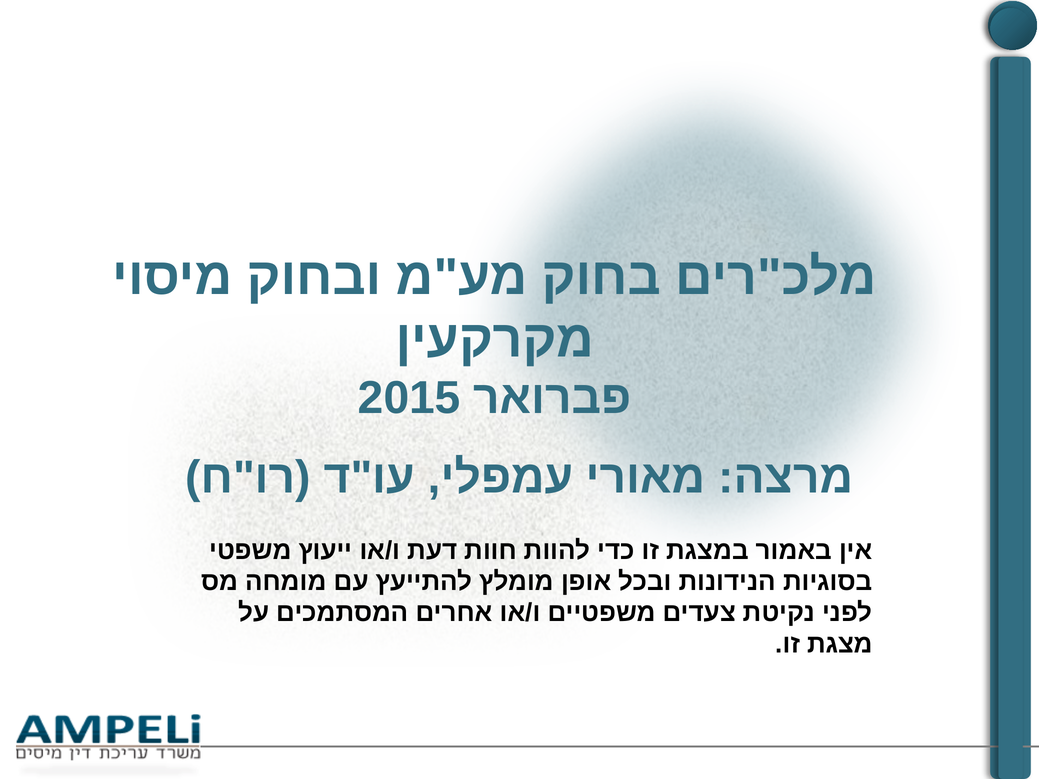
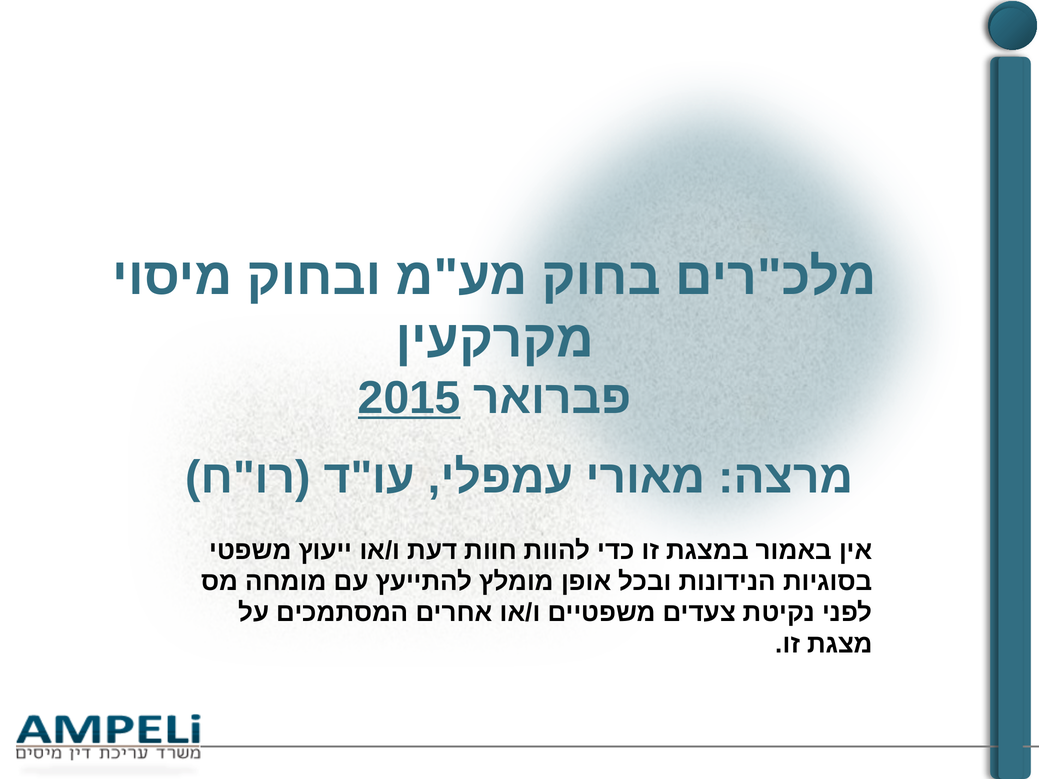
2015 underline: none -> present
